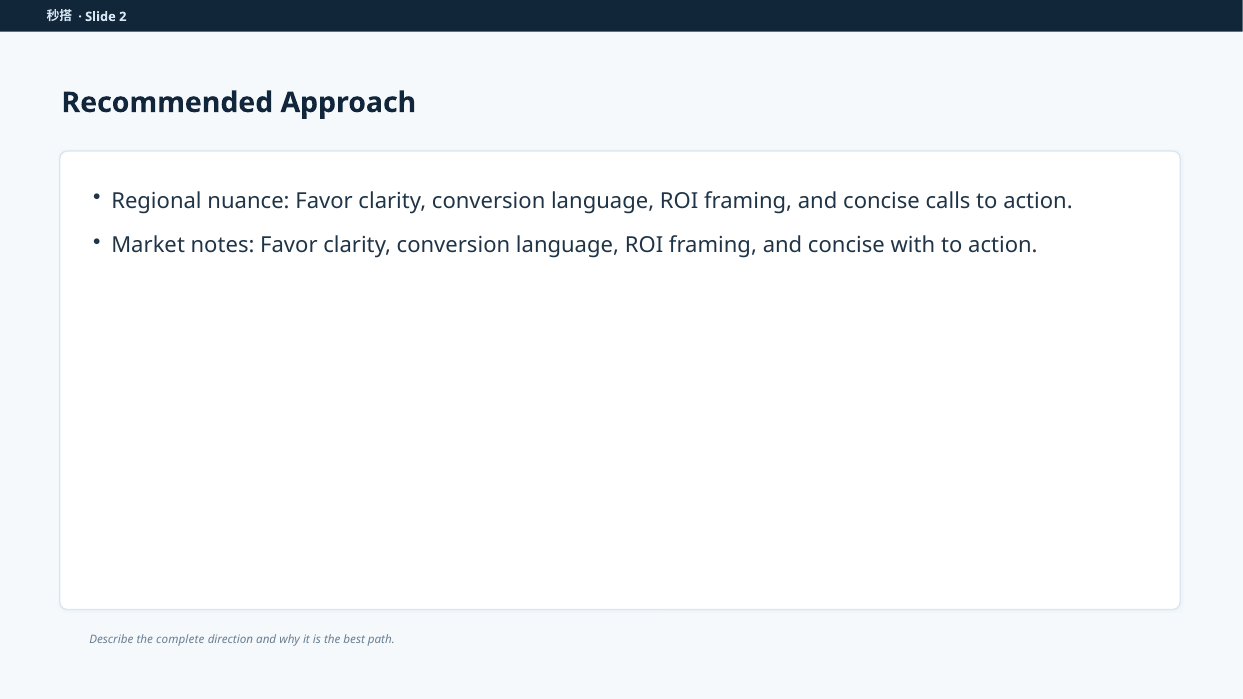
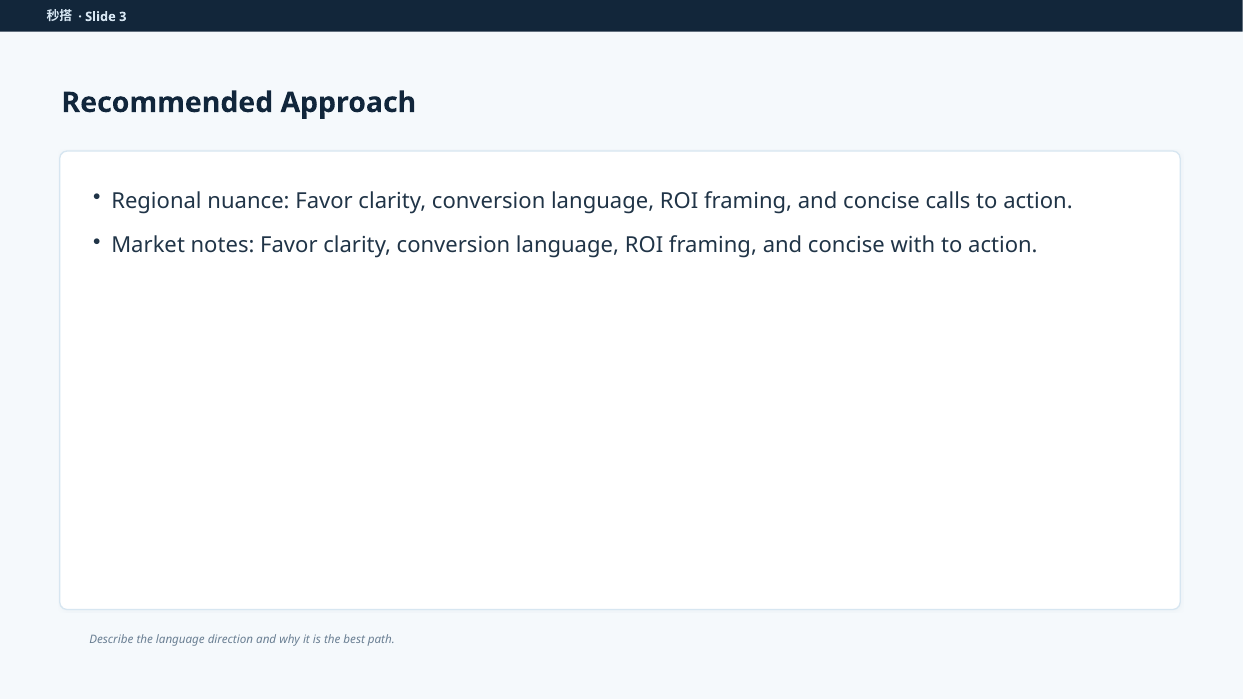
2: 2 -> 3
the complete: complete -> language
